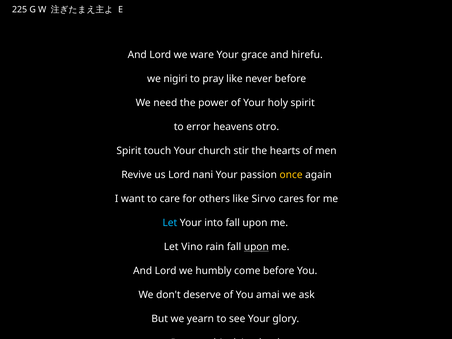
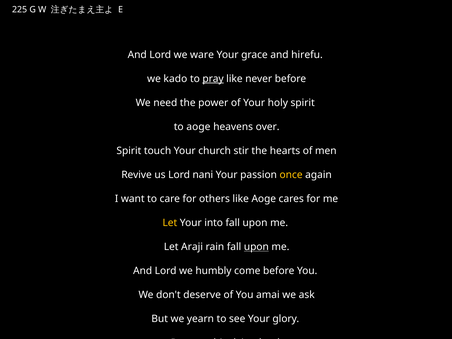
nigiri: nigiri -> kado
pray underline: none -> present
to error: error -> aoge
otro: otro -> over
like Sirvo: Sirvo -> Aoge
Let at (170, 223) colour: light blue -> yellow
Vino: Vino -> Araji
